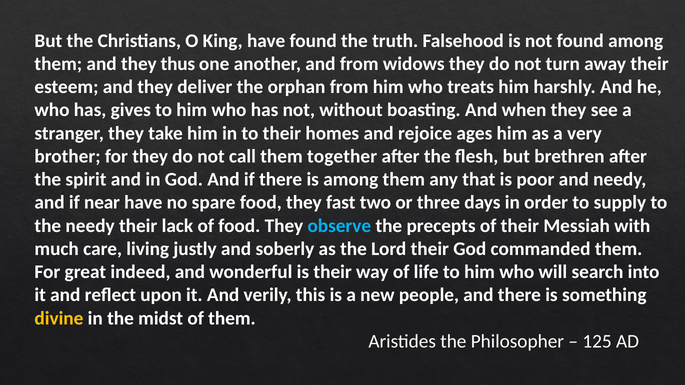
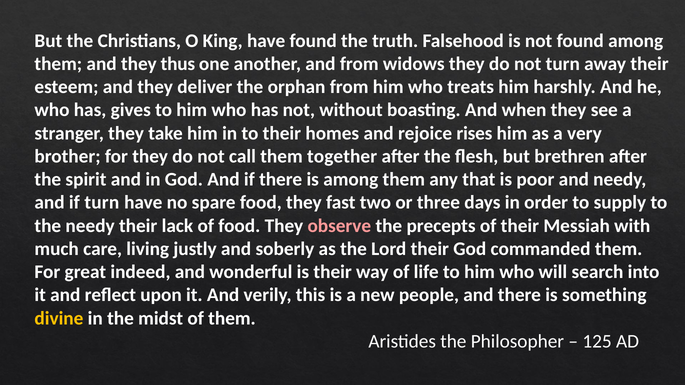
ages: ages -> rises
if near: near -> turn
observe colour: light blue -> pink
